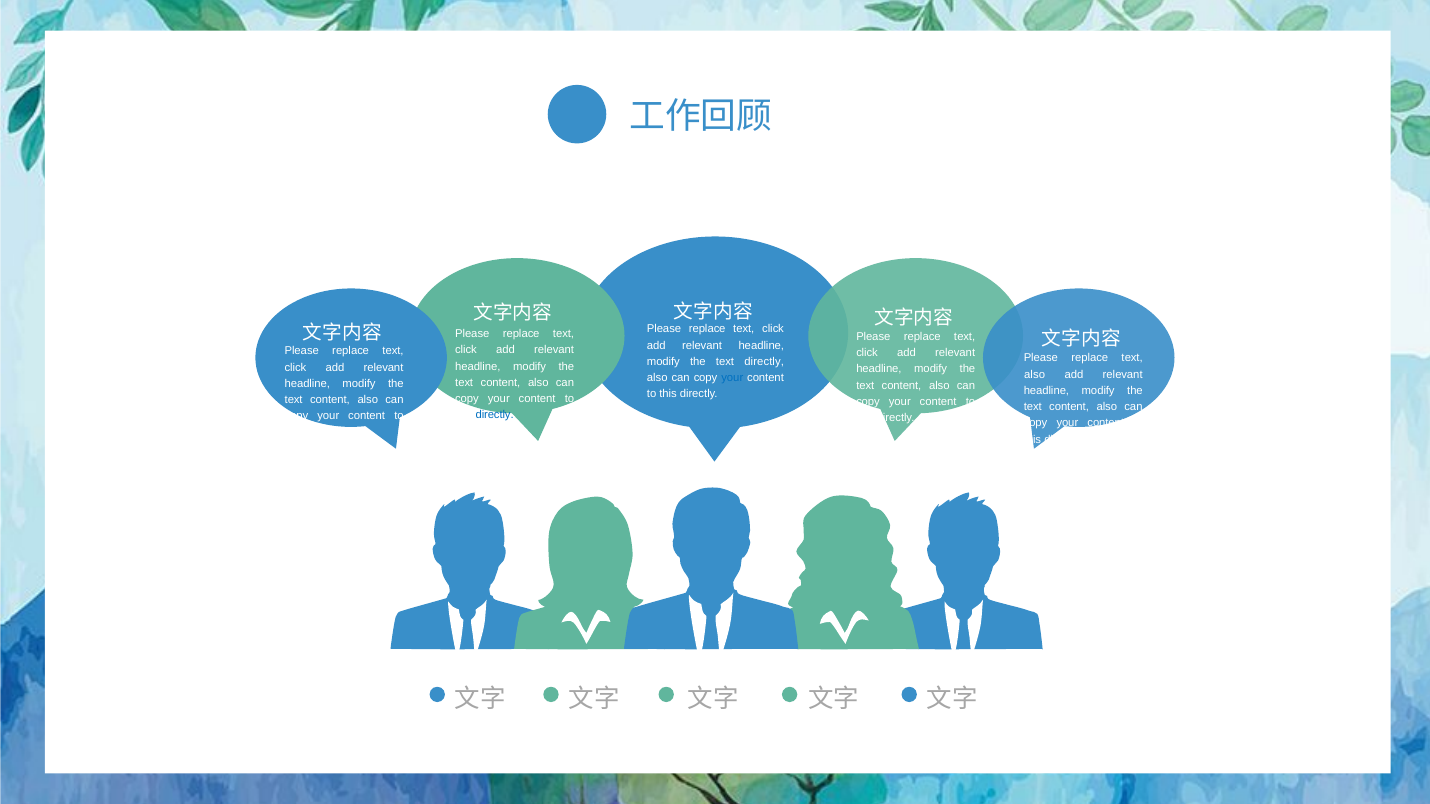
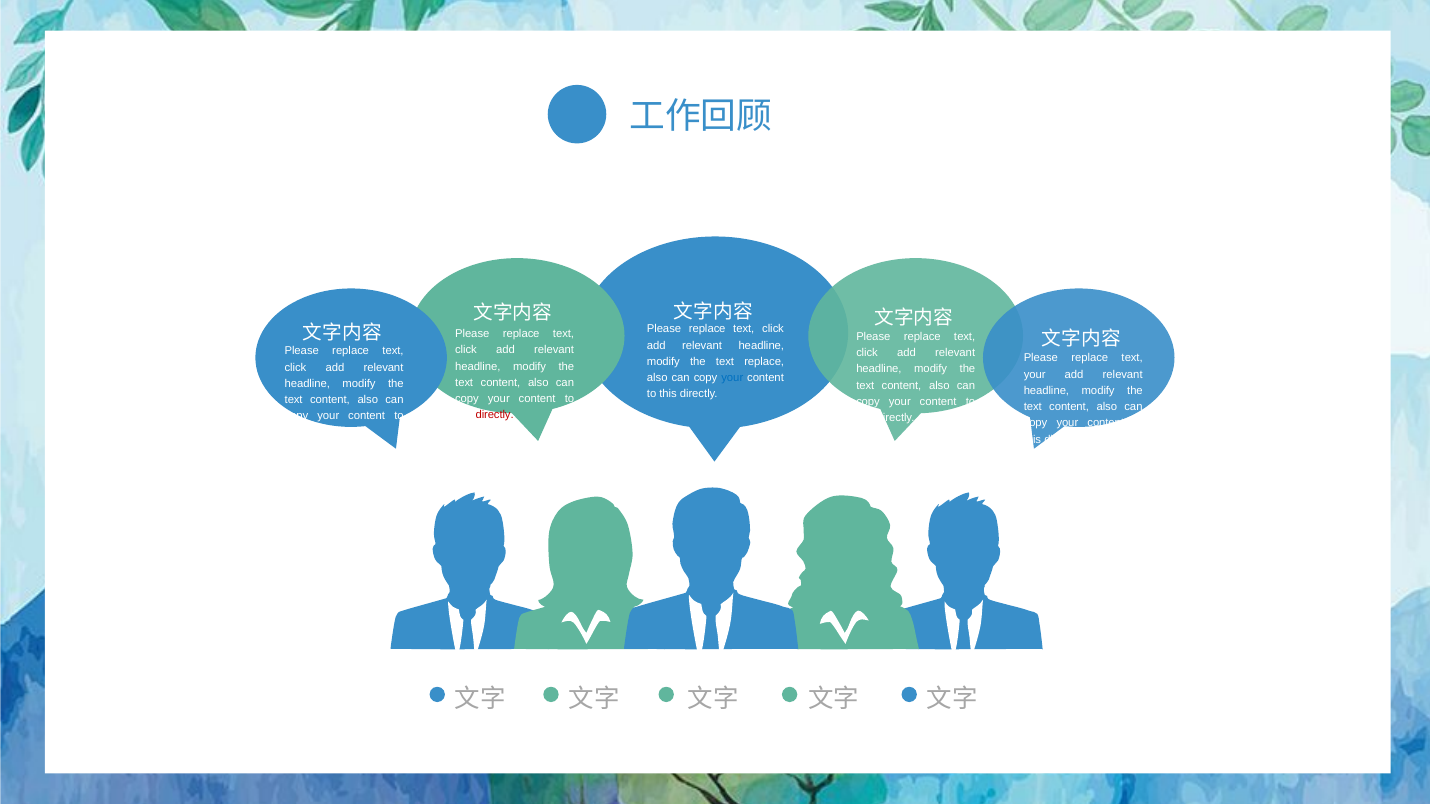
text directly: directly -> replace
also at (1035, 375): also -> your
directly at (495, 415) colour: blue -> red
